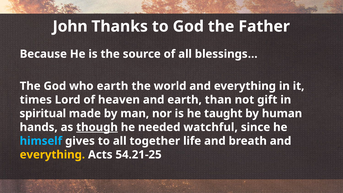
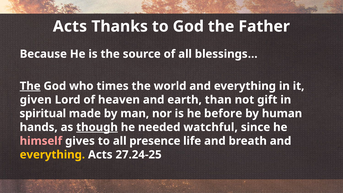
John at (70, 26): John -> Acts
The at (30, 86) underline: none -> present
who earth: earth -> times
times: times -> given
taught: taught -> before
himself colour: light blue -> pink
together: together -> presence
54.21-25: 54.21-25 -> 27.24-25
